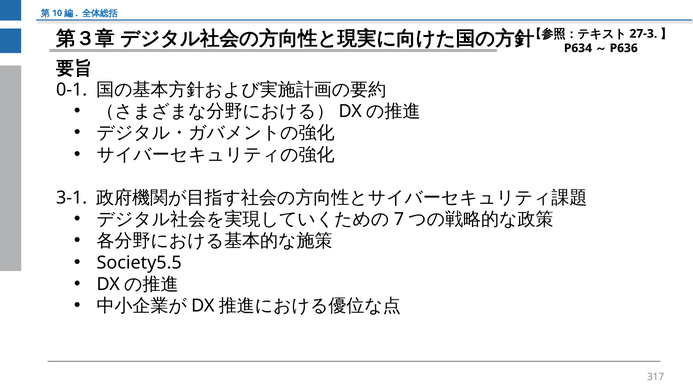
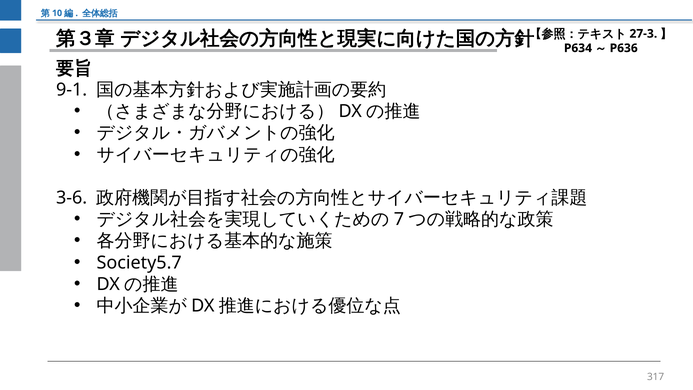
0-1: 0-1 -> 9-1
3-1: 3-1 -> 3-6
Society5.5: Society5.5 -> Society5.7
